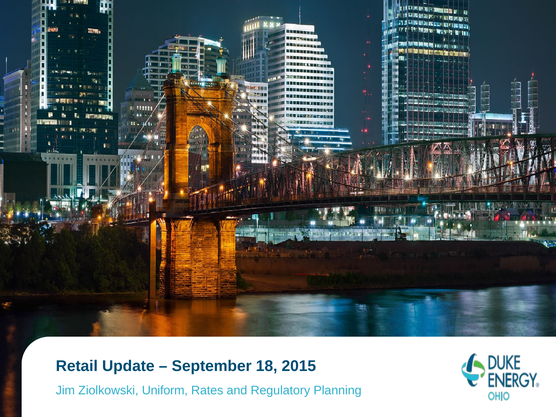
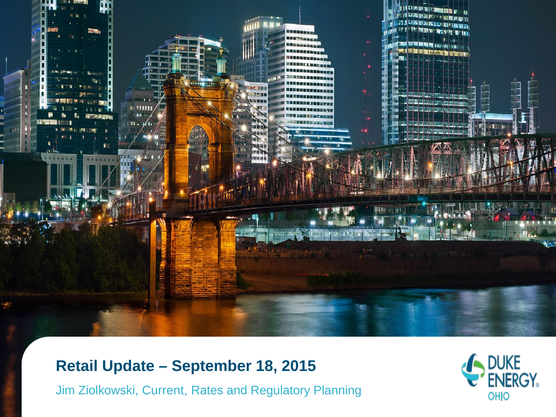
Uniform: Uniform -> Current
